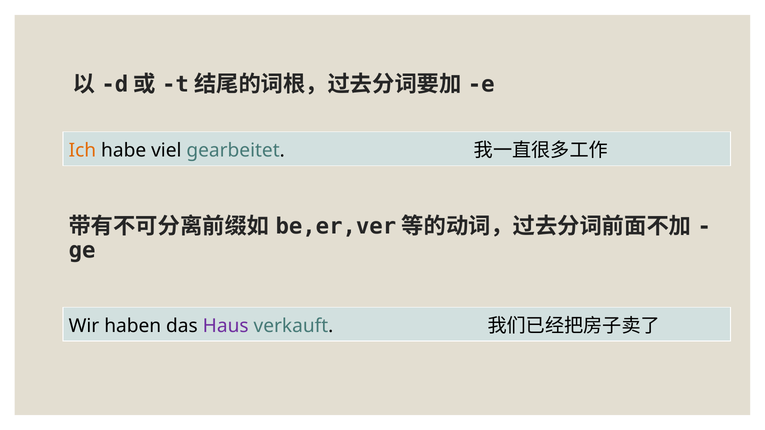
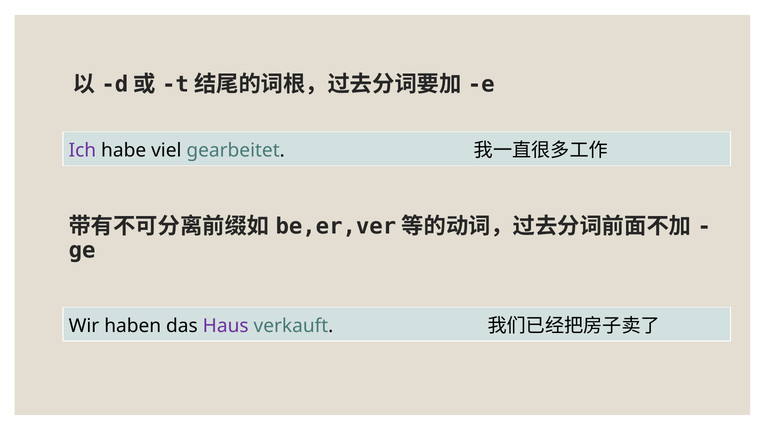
Ich colour: orange -> purple
